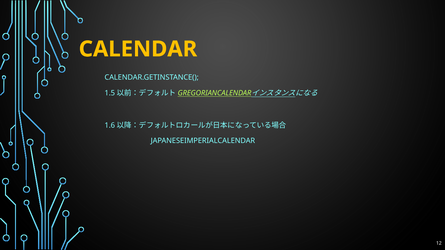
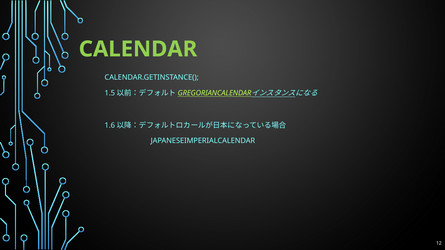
CALENDAR colour: yellow -> light green
